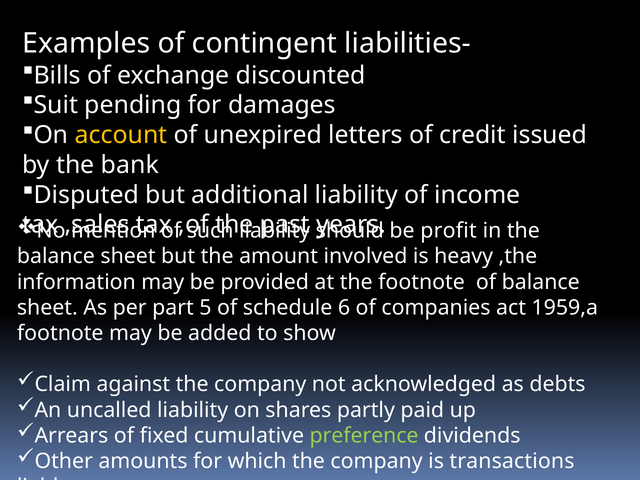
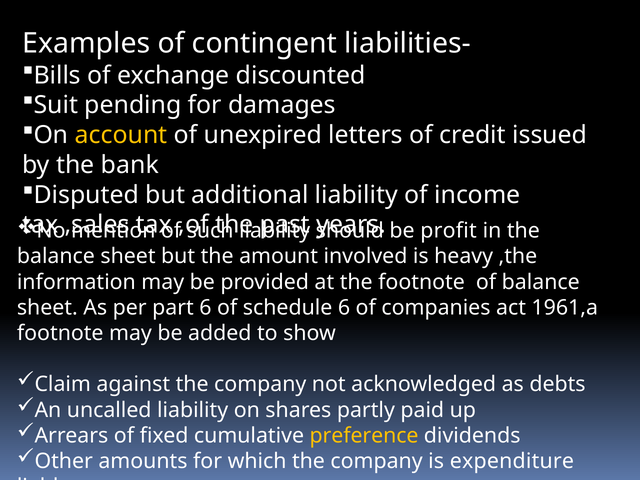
part 5: 5 -> 6
1959,a: 1959,a -> 1961,a
preference colour: light green -> yellow
transactions: transactions -> expenditure
